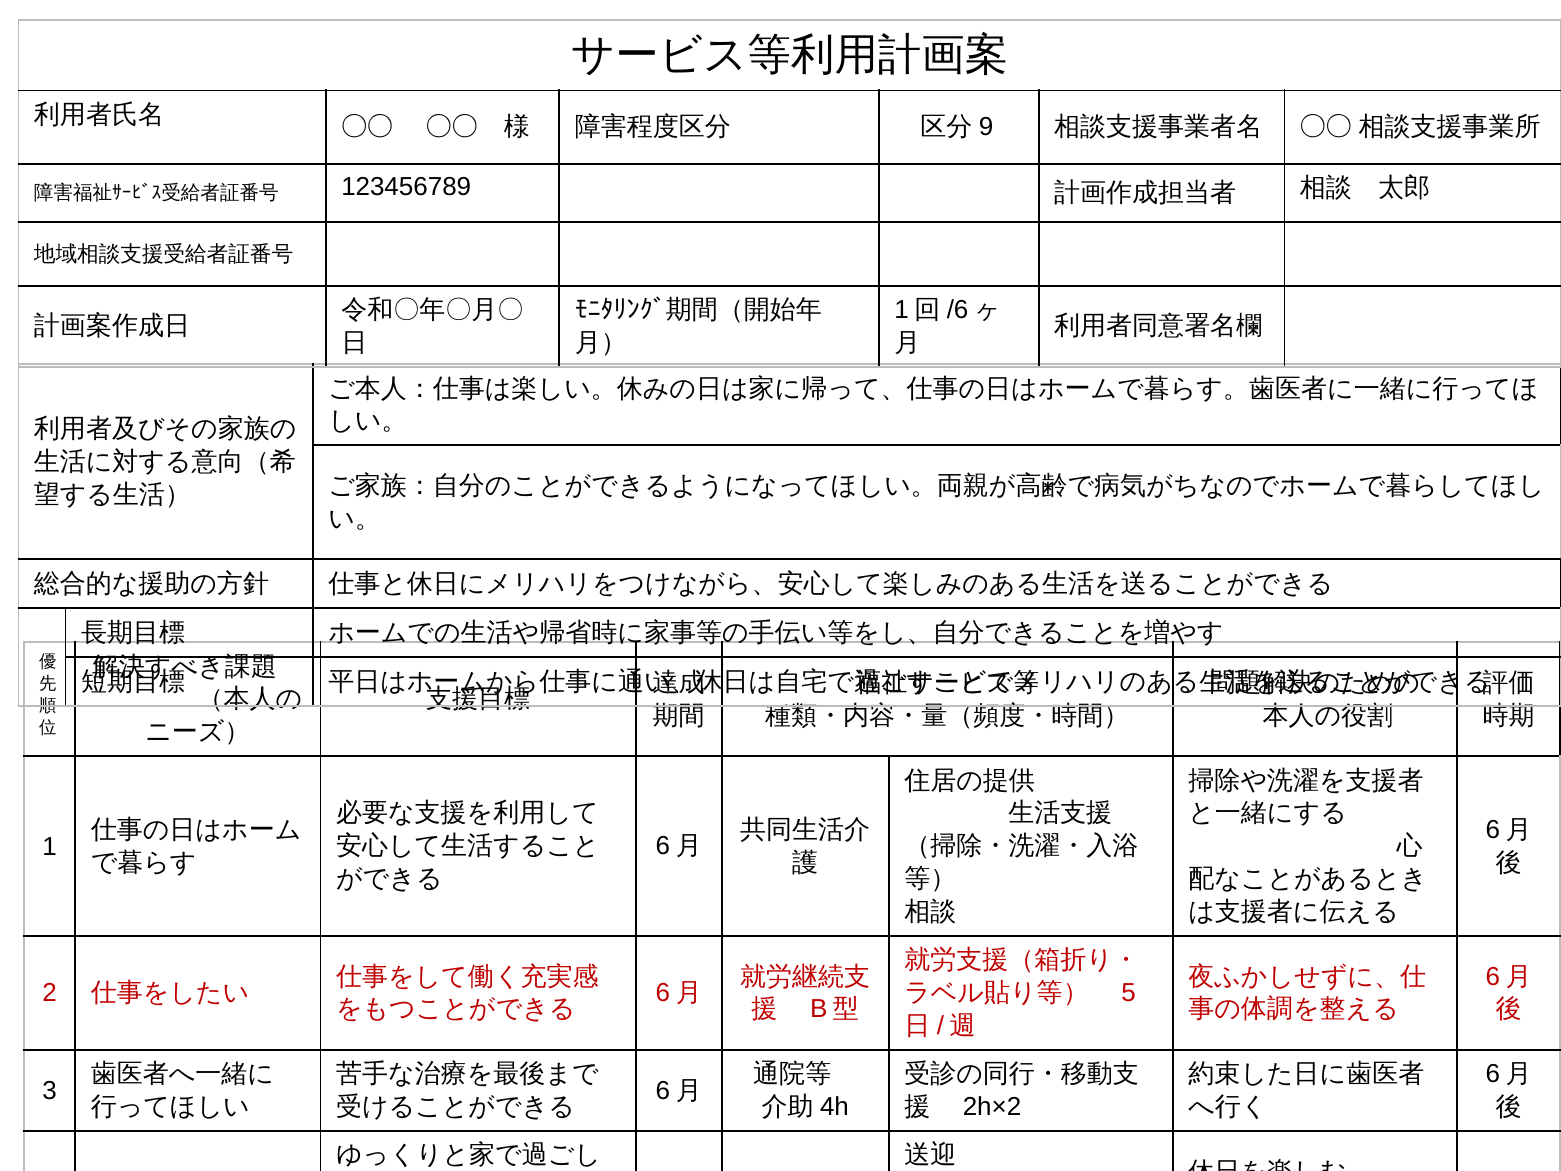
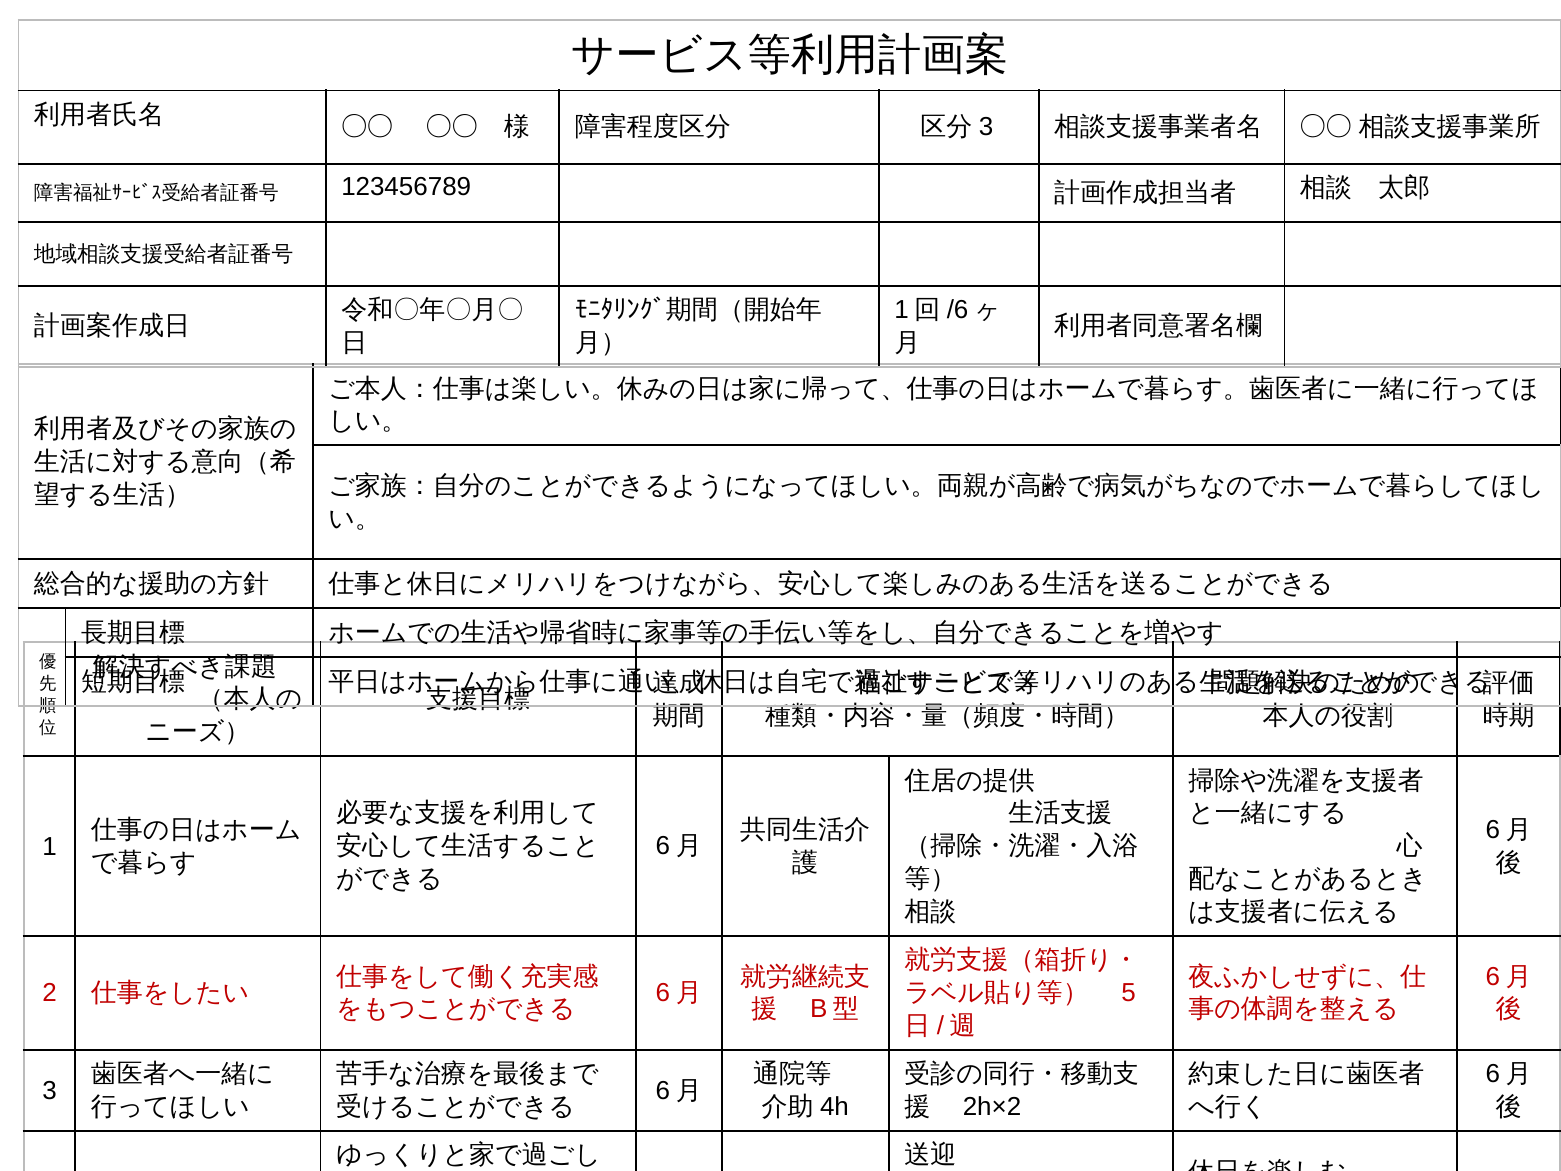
9 at (986, 127): 9 -> 3
